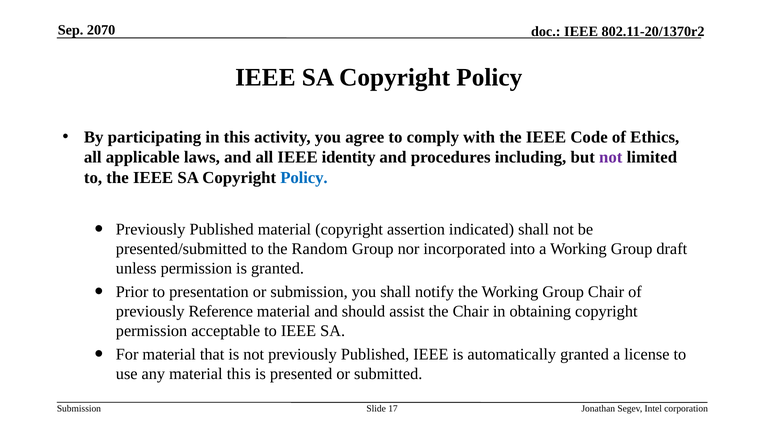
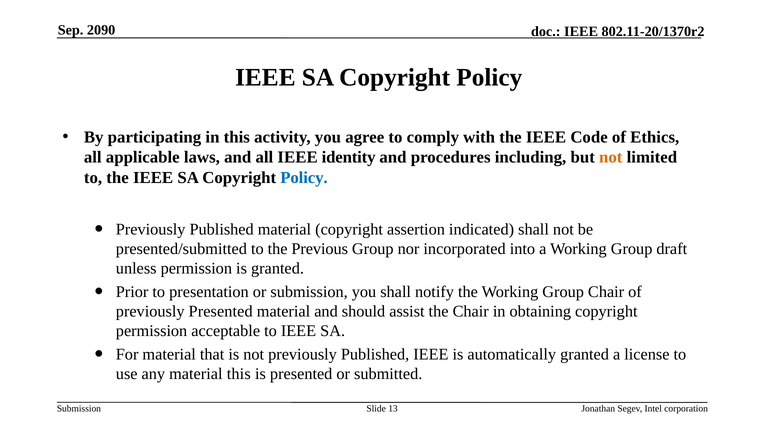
2070: 2070 -> 2090
not at (611, 158) colour: purple -> orange
Random: Random -> Previous
previously Reference: Reference -> Presented
17: 17 -> 13
